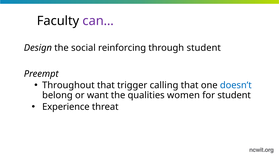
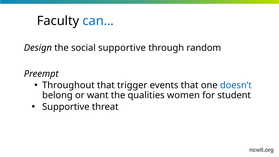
can… colour: purple -> blue
social reinforcing: reinforcing -> supportive
through student: student -> random
calling: calling -> events
Experience at (66, 107): Experience -> Supportive
